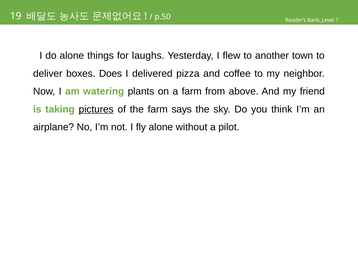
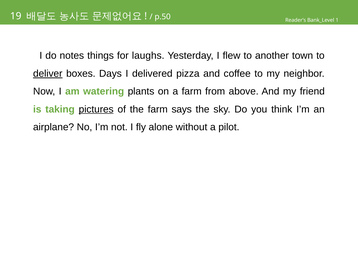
do alone: alone -> notes
deliver underline: none -> present
Does: Does -> Days
